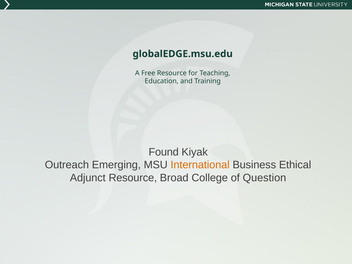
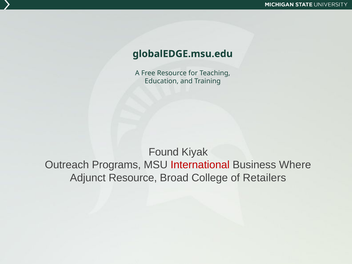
Emerging: Emerging -> Programs
International colour: orange -> red
Ethical: Ethical -> Where
Question: Question -> Retailers
